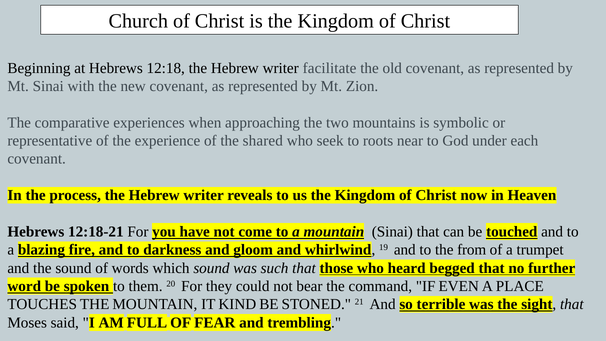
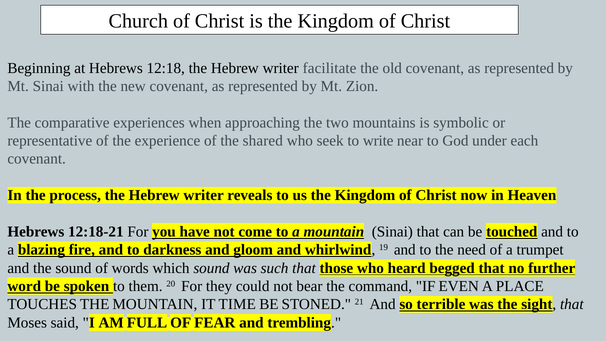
roots: roots -> write
from: from -> need
KIND: KIND -> TIME
